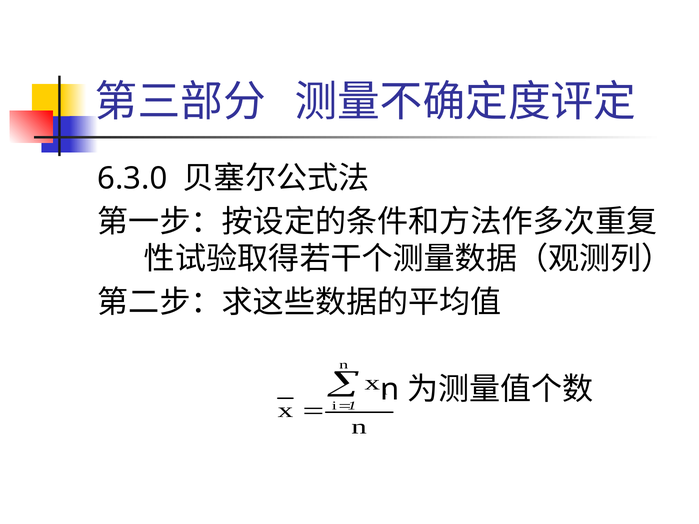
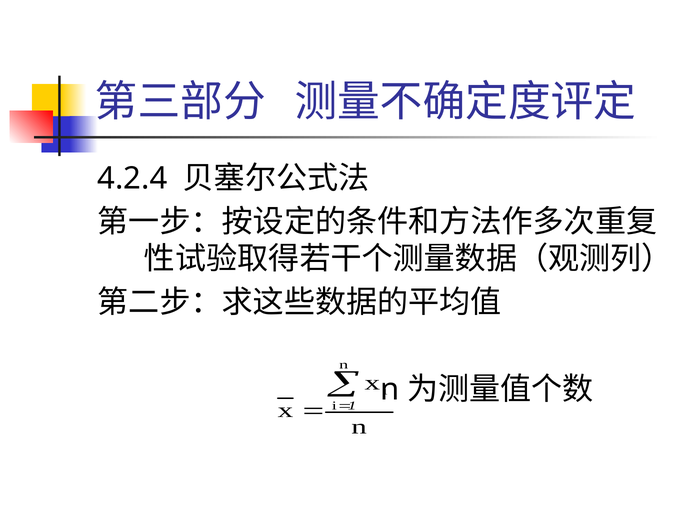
6.3.0: 6.3.0 -> 4.2.4
